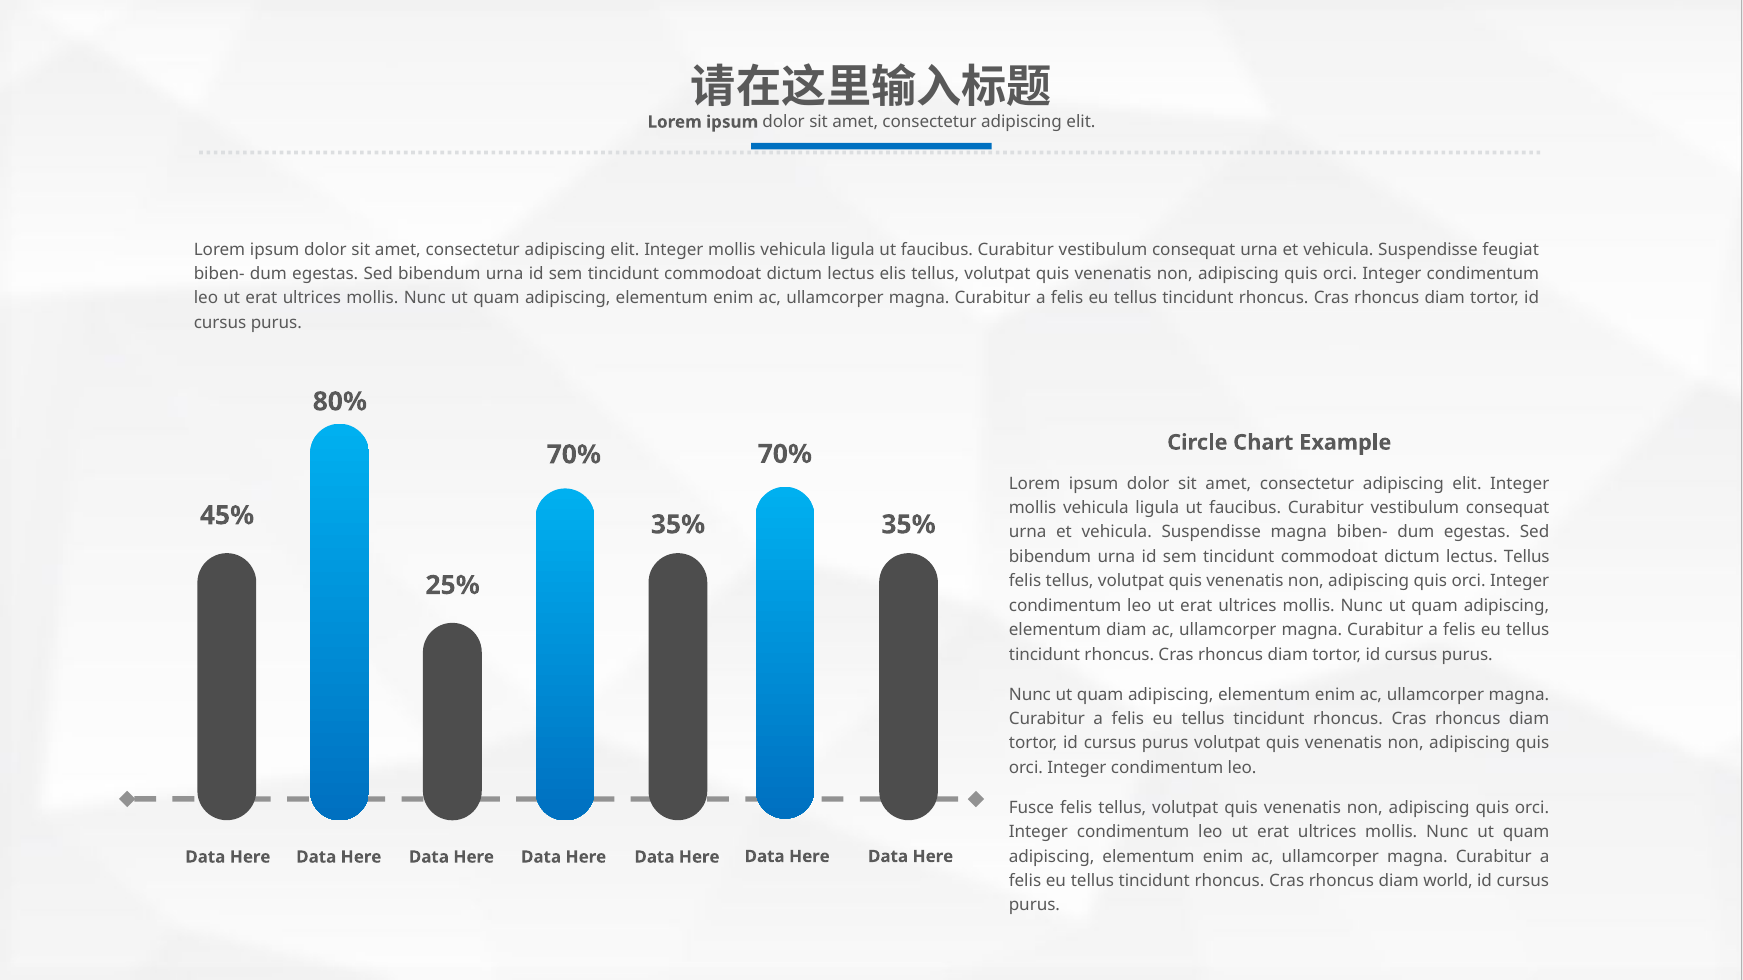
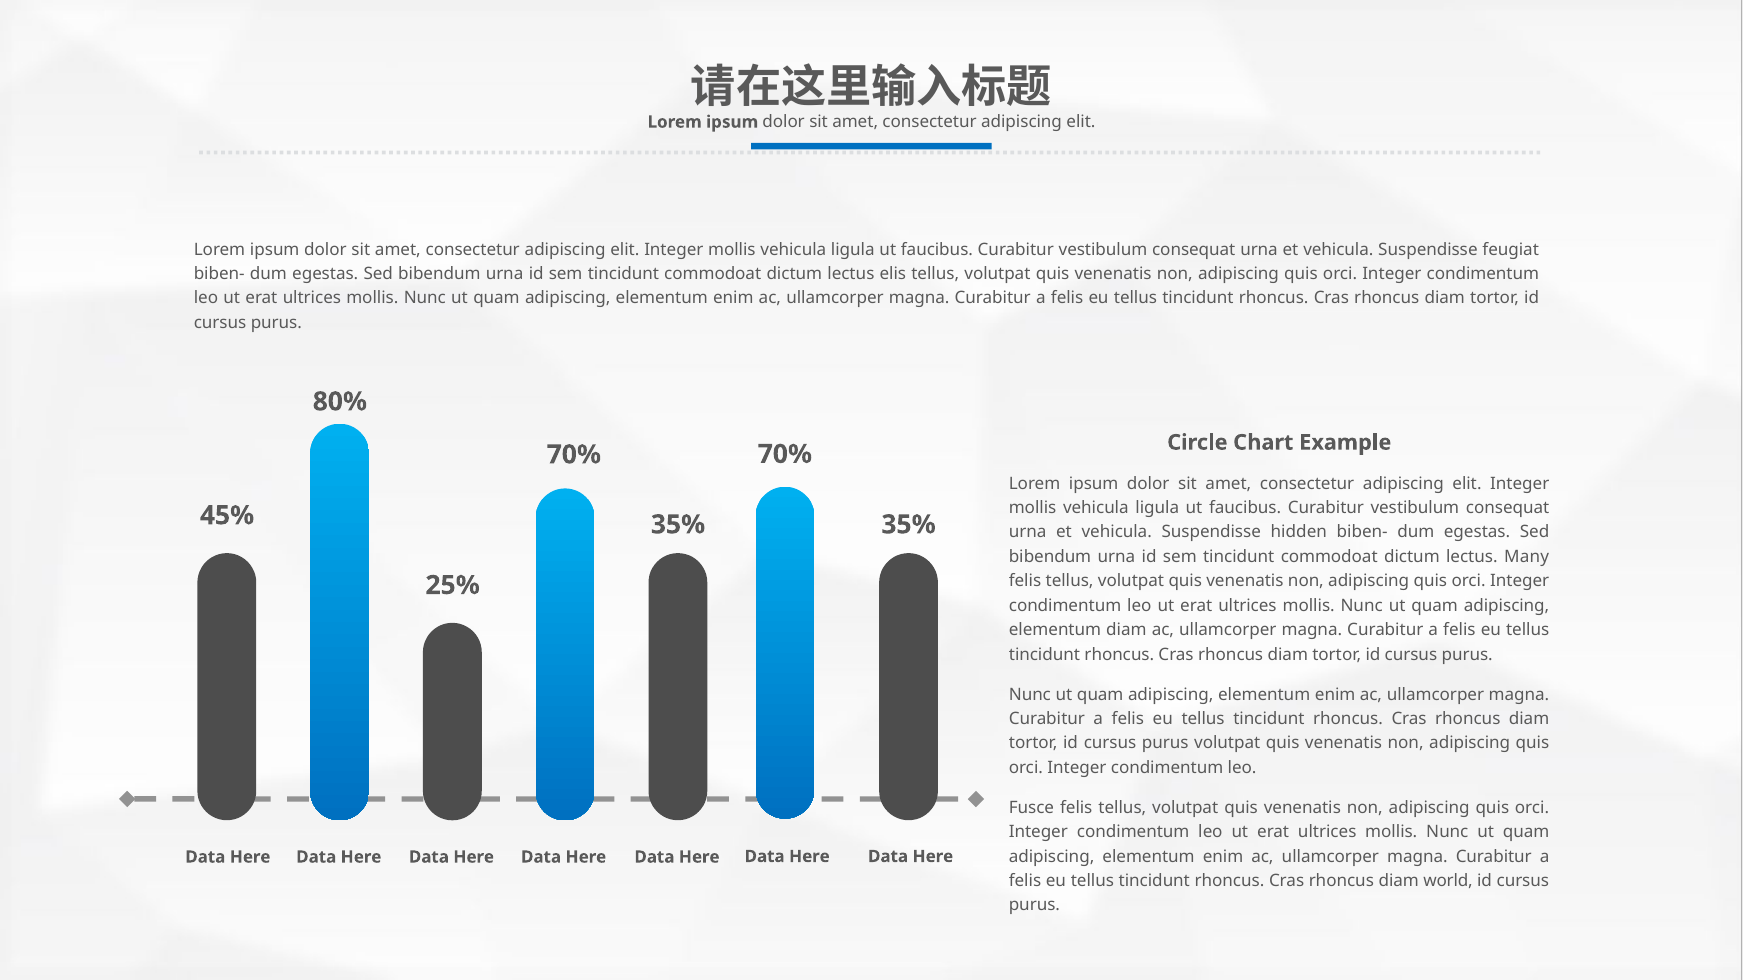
Suspendisse magna: magna -> hidden
lectus Tellus: Tellus -> Many
